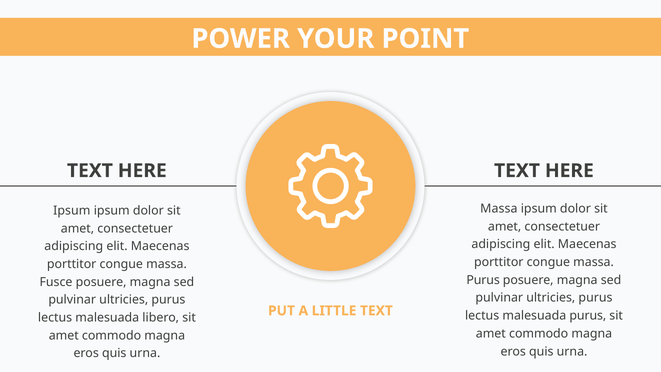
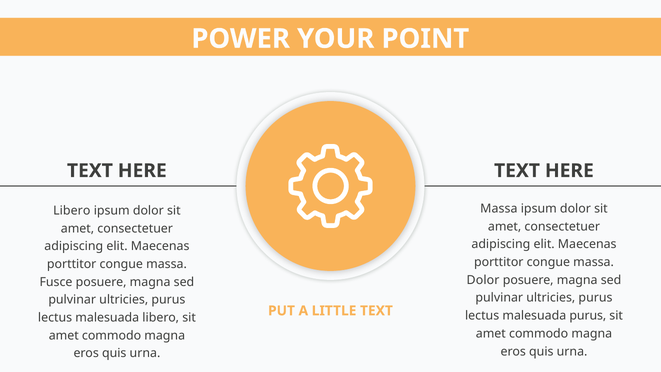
Ipsum at (72, 211): Ipsum -> Libero
Purus at (483, 280): Purus -> Dolor
